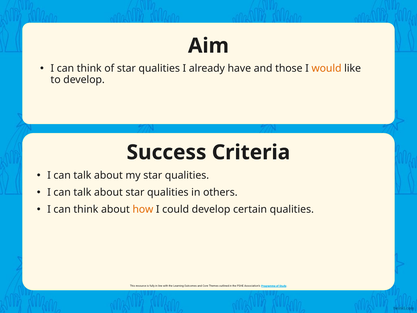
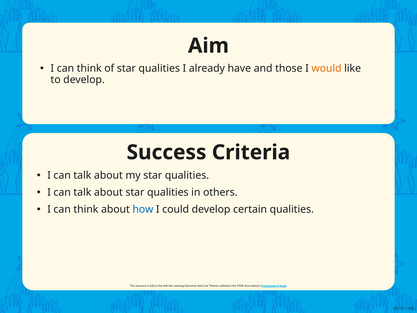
how colour: orange -> blue
